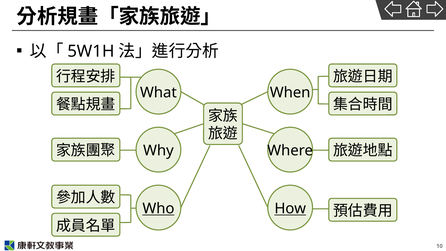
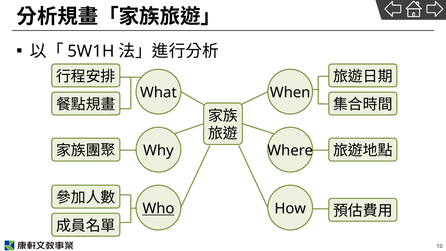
How underline: present -> none
